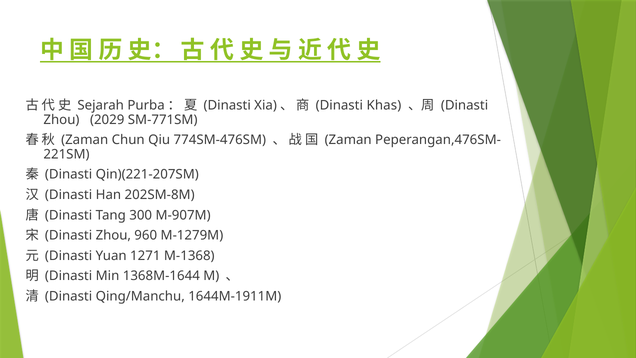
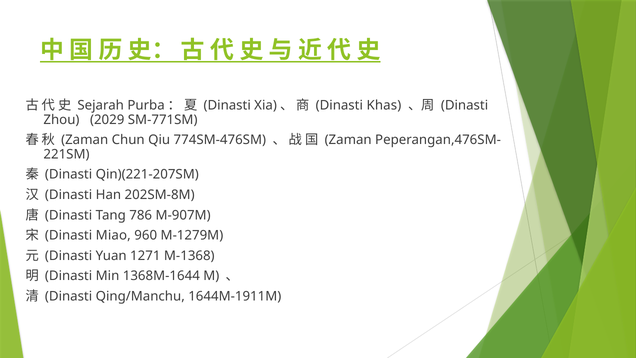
300: 300 -> 786
Zhou at (113, 235): Zhou -> Miao
